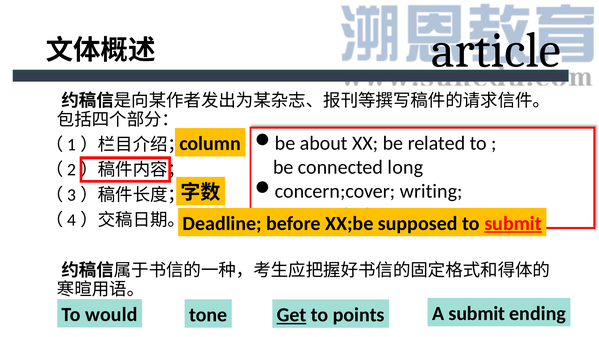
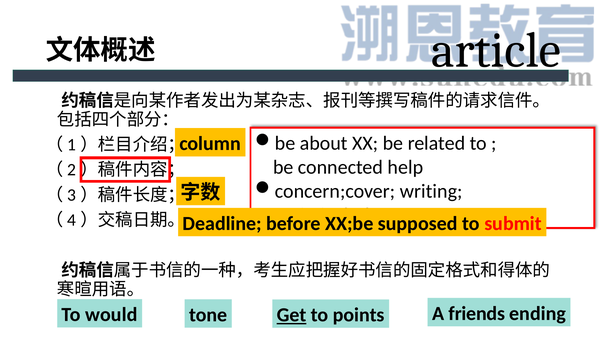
long: long -> help
submit at (513, 223) underline: present -> none
A submit: submit -> friends
